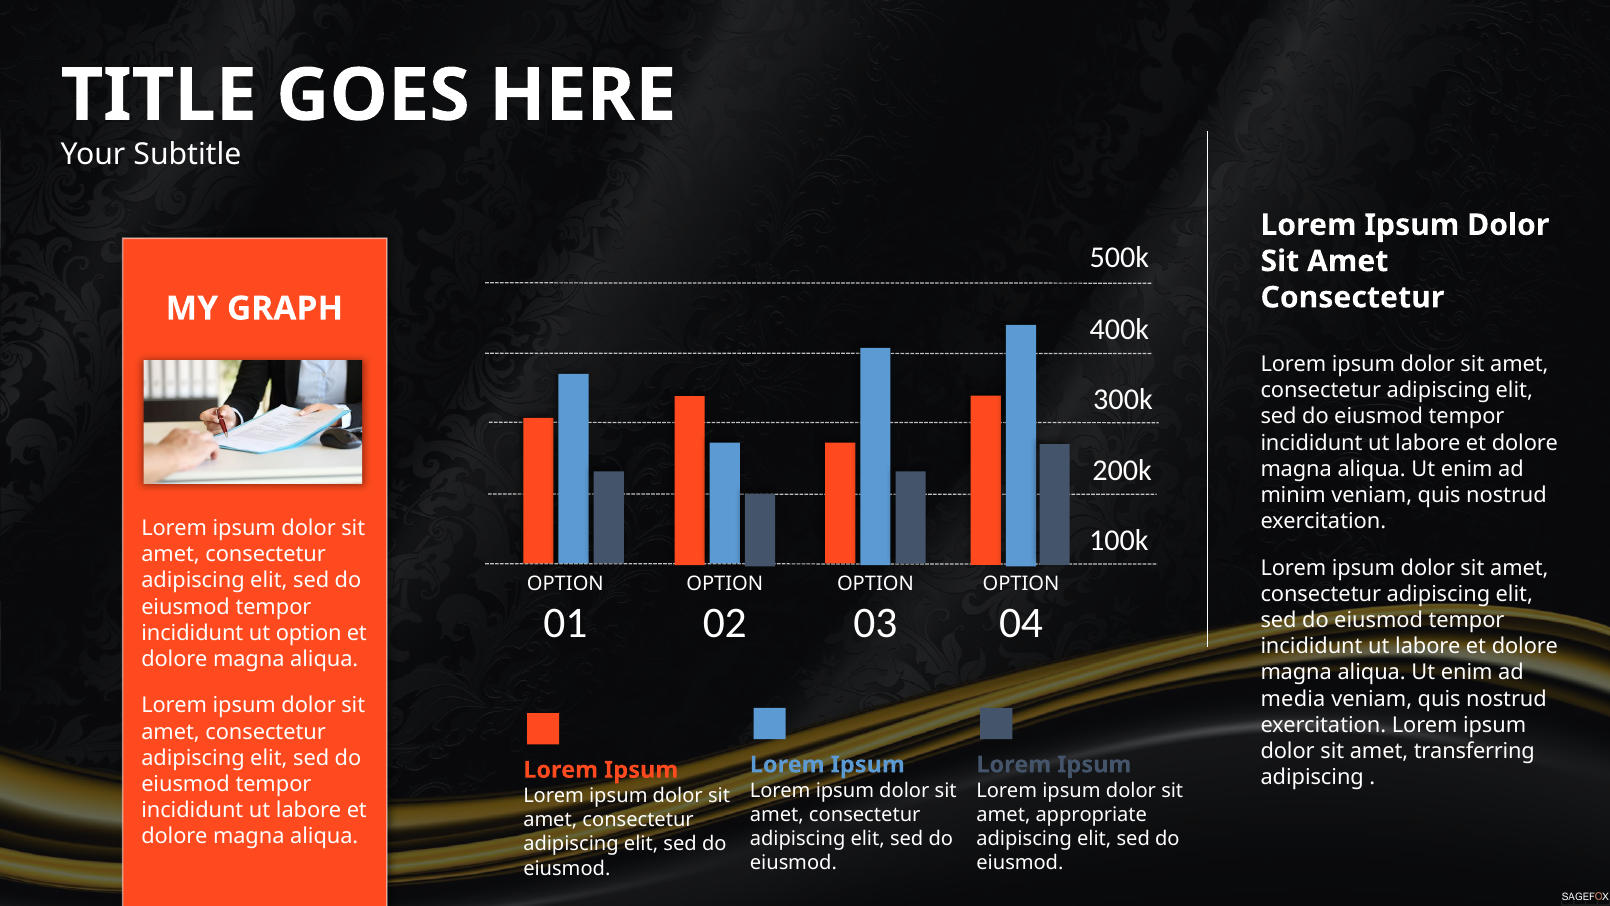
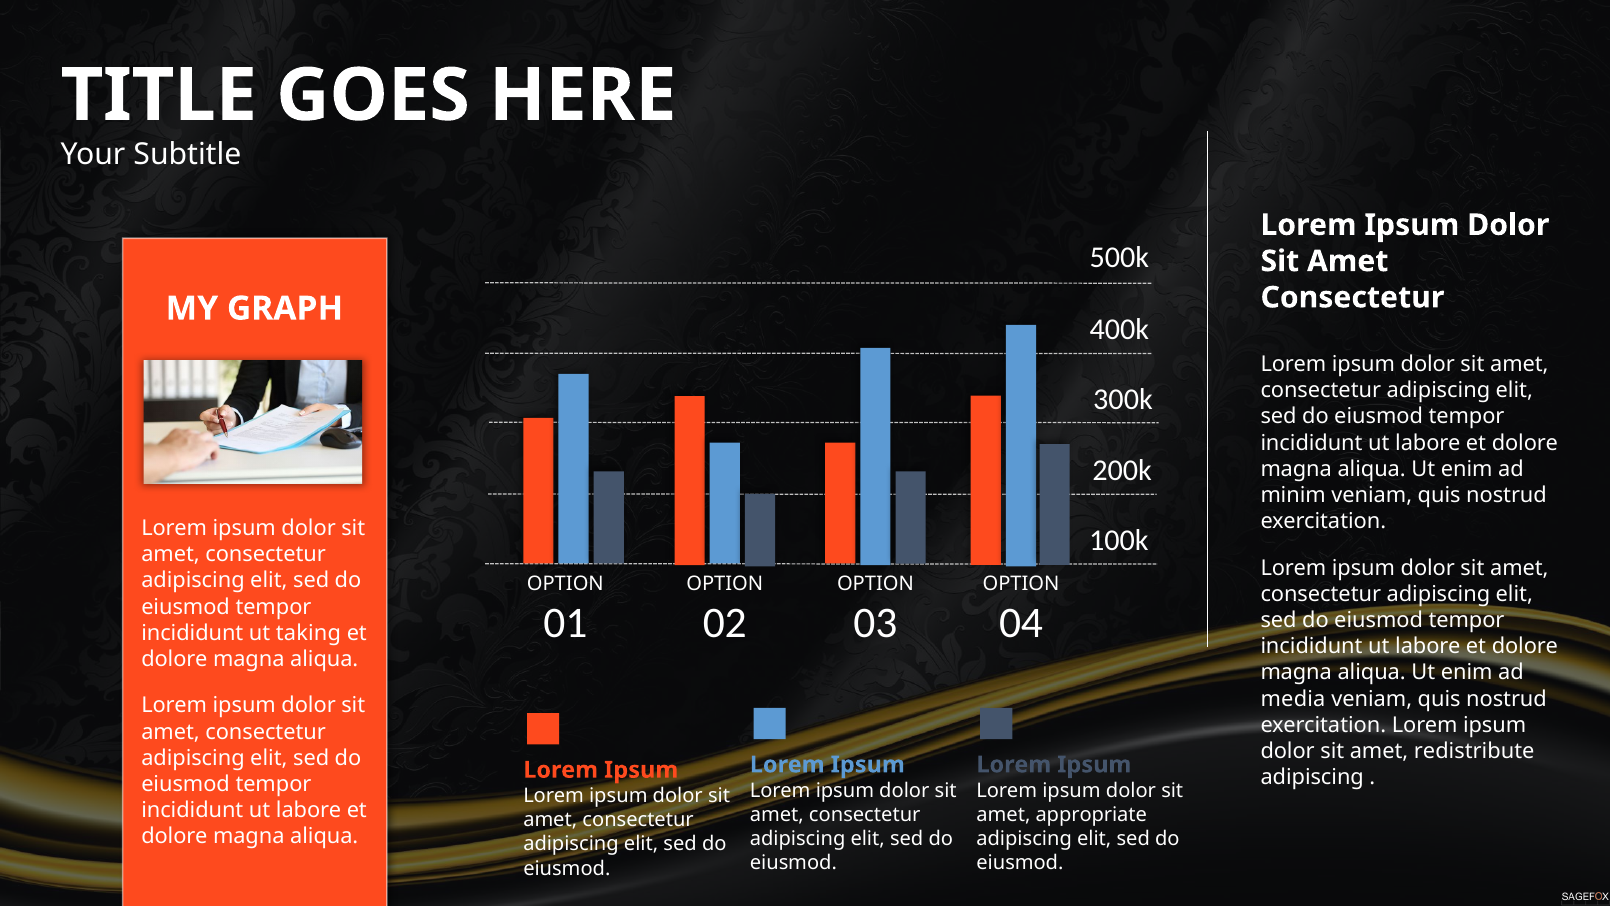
ut option: option -> taking
transferring: transferring -> redistribute
